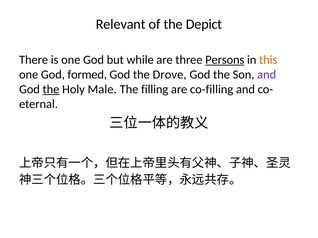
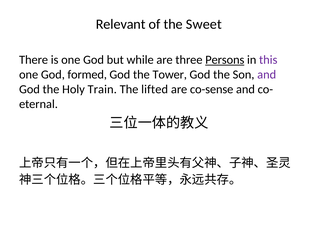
Depict: Depict -> Sweet
this colour: orange -> purple
Drove: Drove -> Tower
the at (51, 89) underline: present -> none
Male: Male -> Train
filling: filling -> lifted
co-filling: co-filling -> co-sense
